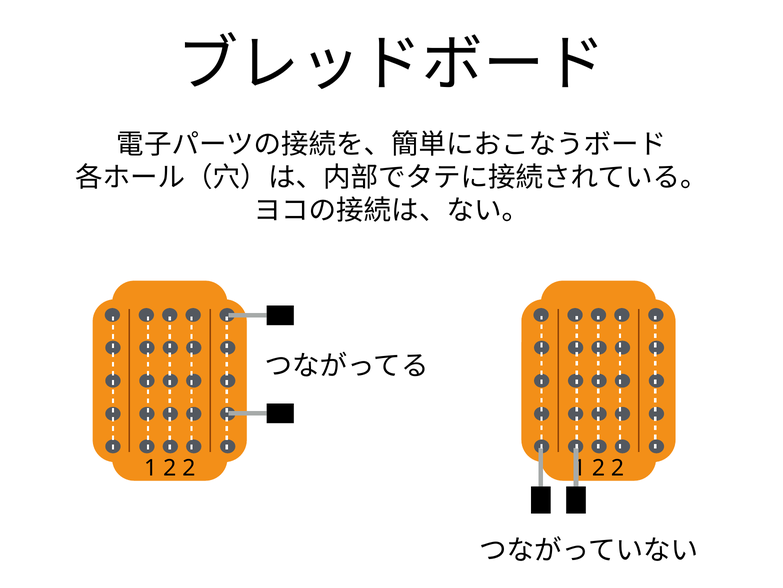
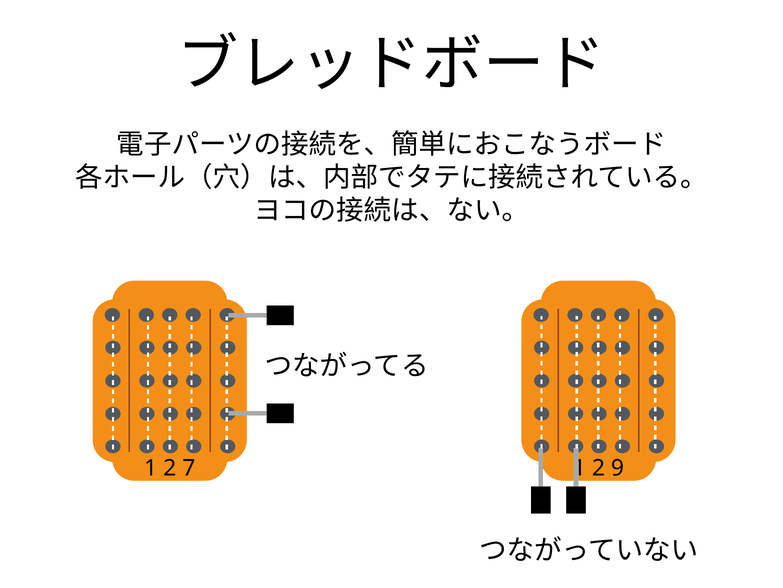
2 at (189, 467): 2 -> 7
2 at (618, 467): 2 -> 9
